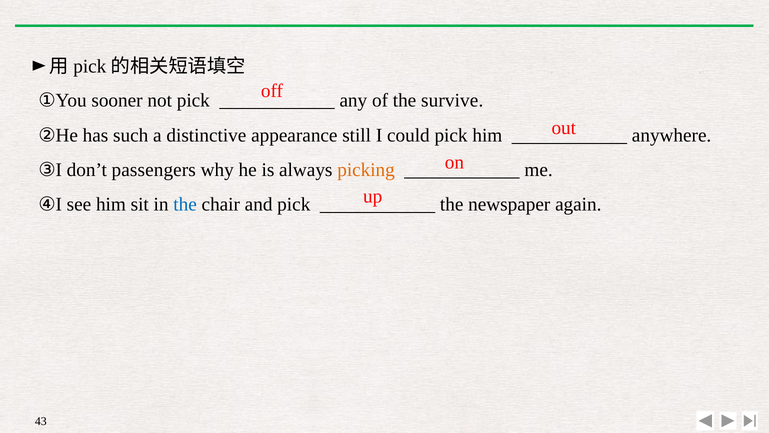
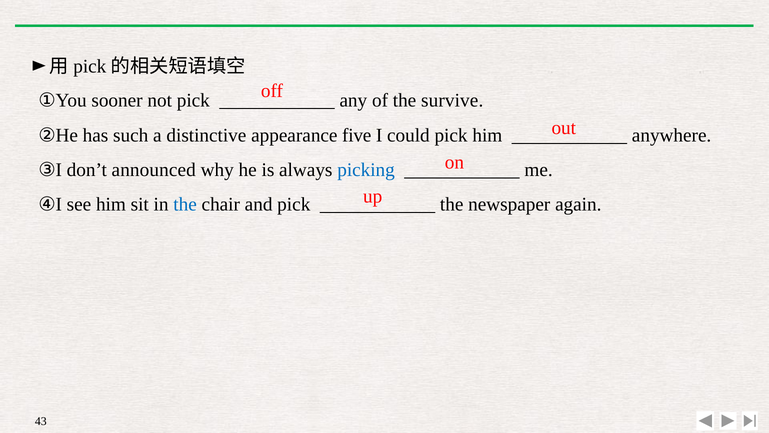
still: still -> five
passengers: passengers -> announced
picking colour: orange -> blue
